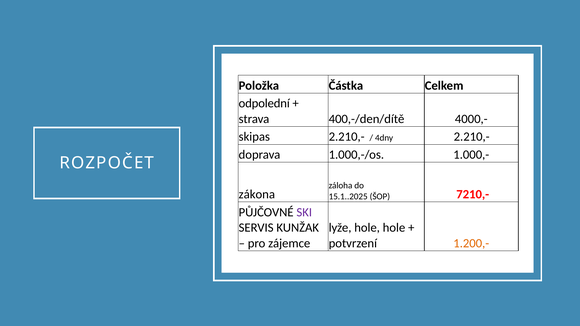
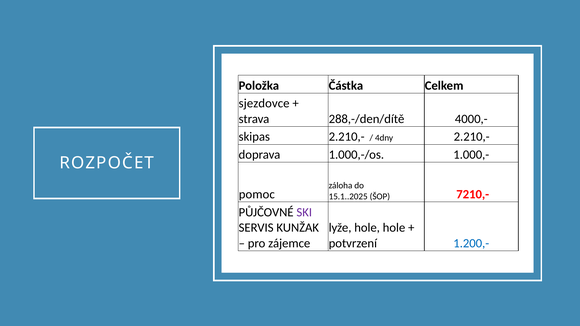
odpolední: odpolední -> sjezdovce
400,-/den/dítě: 400,-/den/dítě -> 288,-/den/dítě
zákona: zákona -> pomoc
1.200,- colour: orange -> blue
